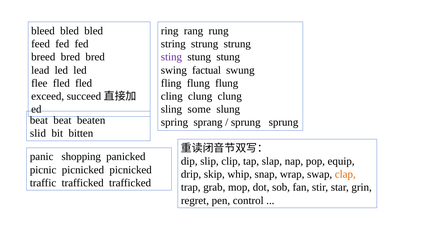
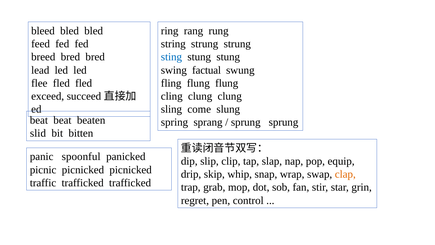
sting colour: purple -> blue
some: some -> come
shopping: shopping -> spoonful
